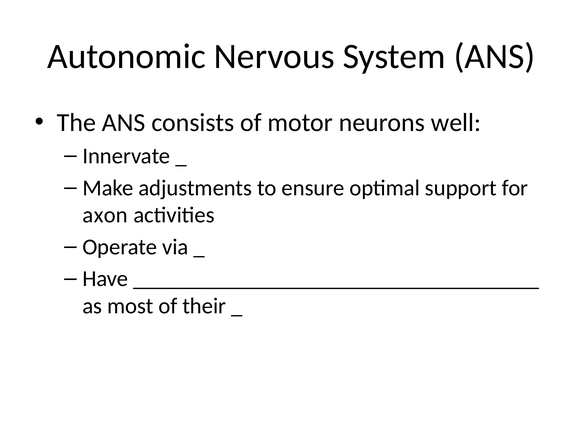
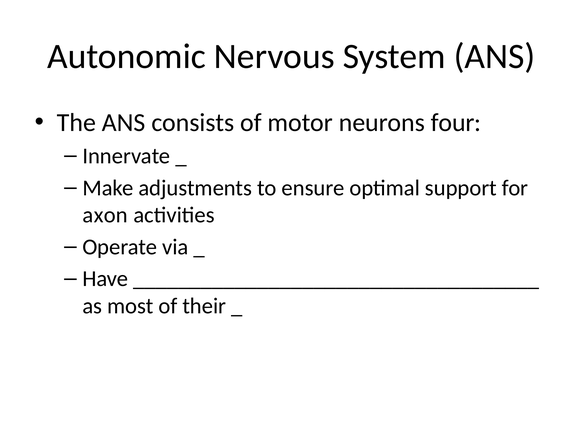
well: well -> four
